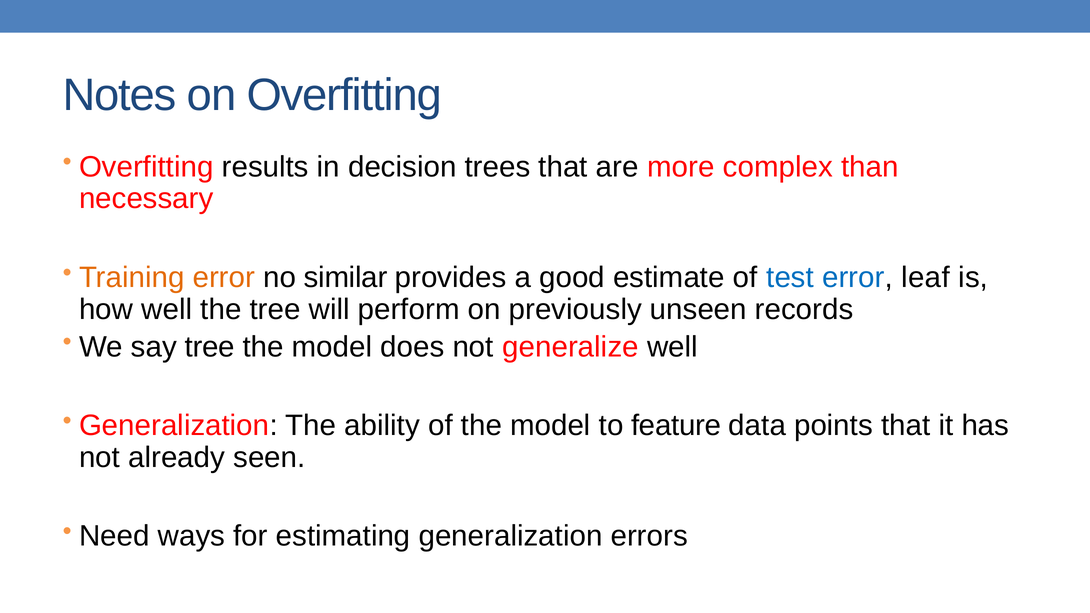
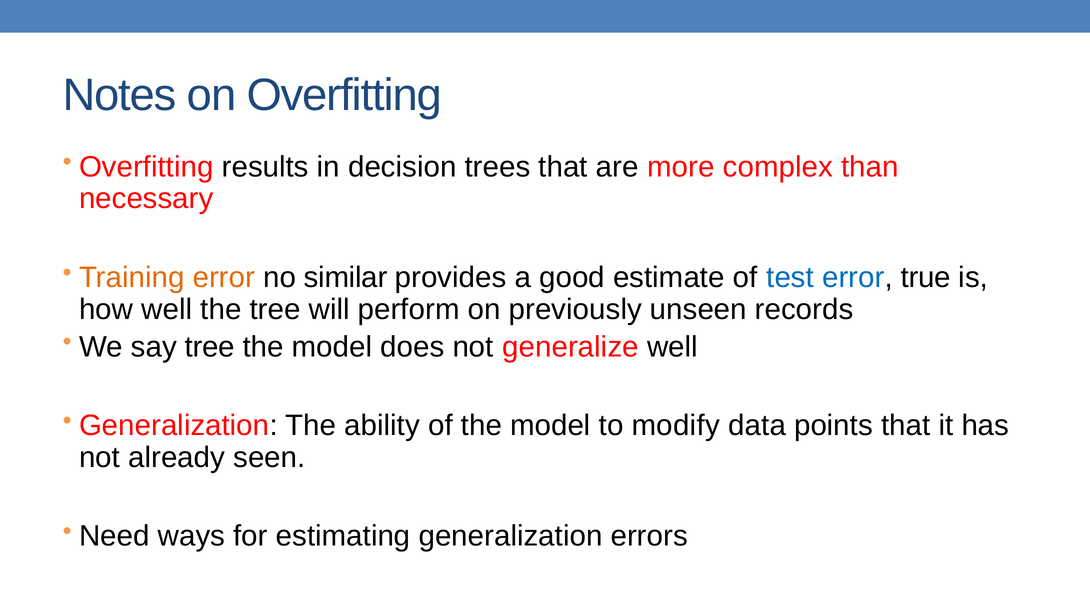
leaf: leaf -> true
feature: feature -> modify
